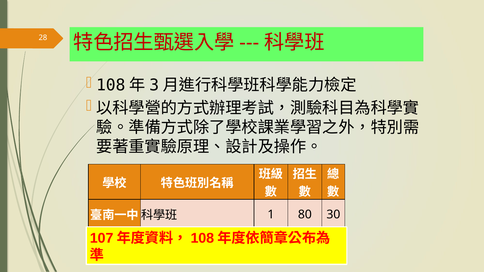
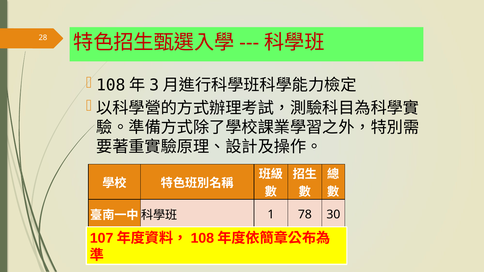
80: 80 -> 78
